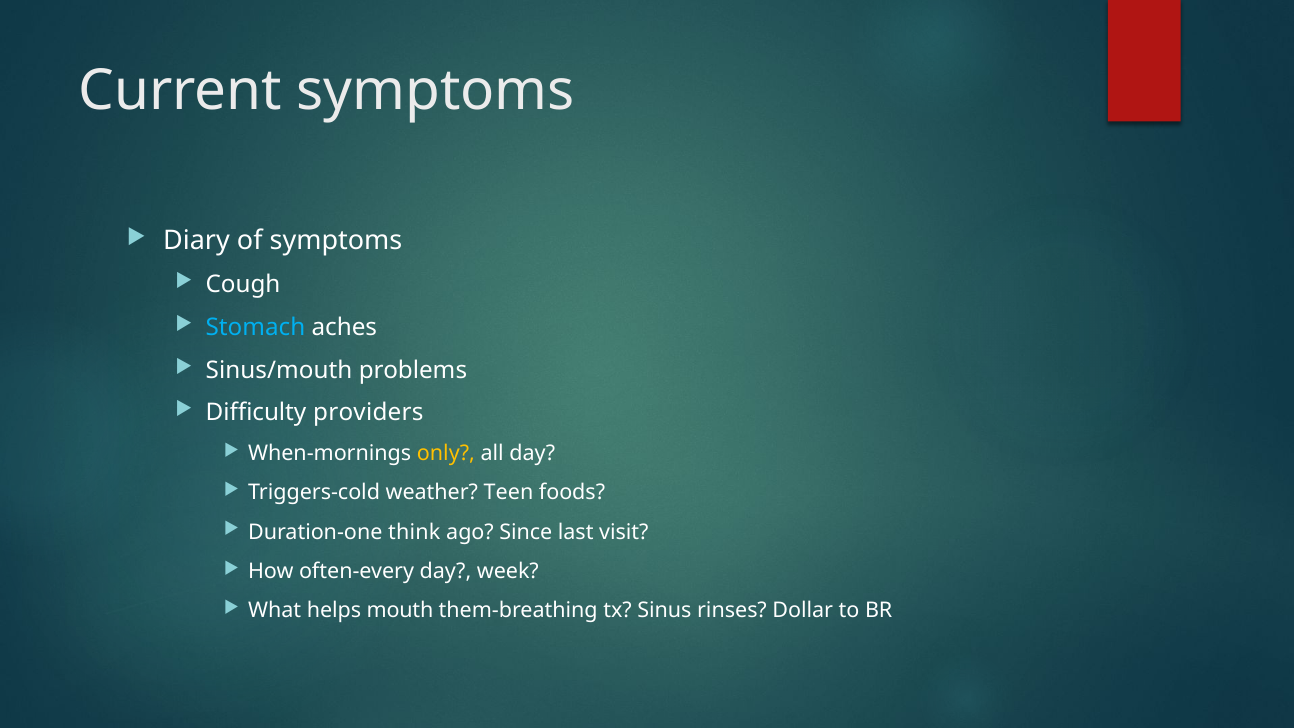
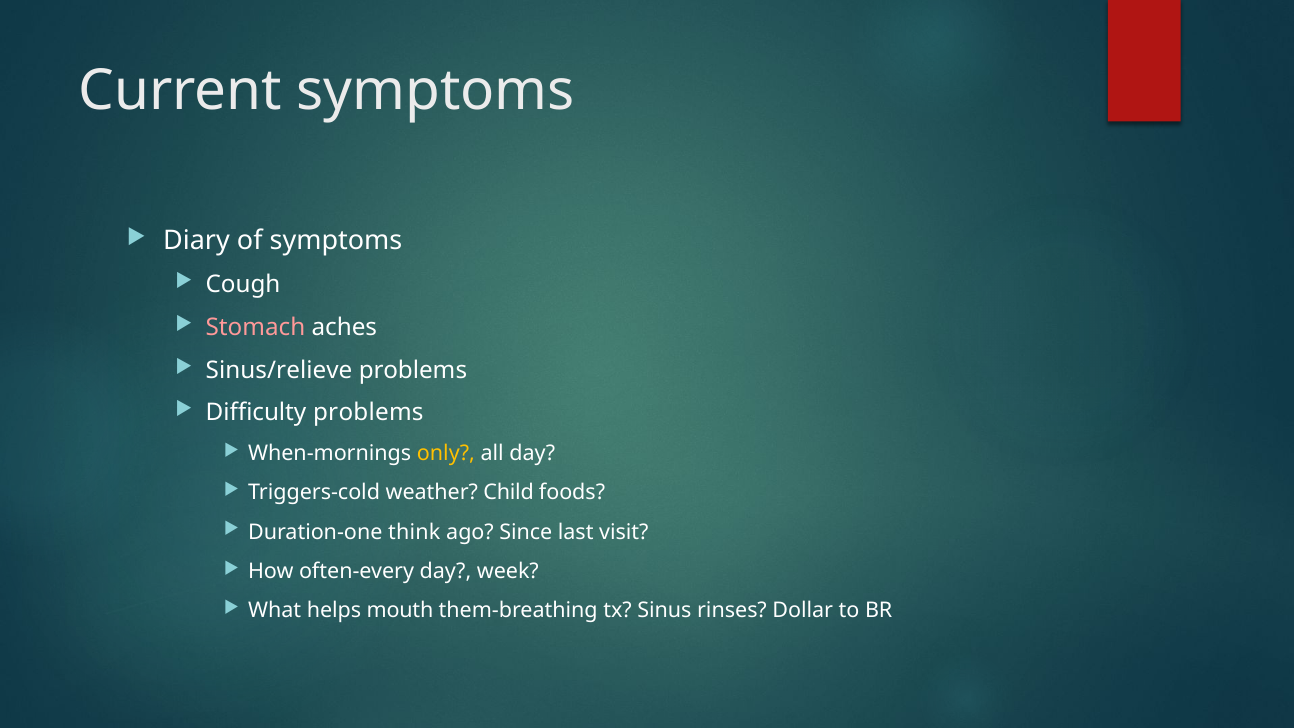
Stomach colour: light blue -> pink
Sinus/mouth: Sinus/mouth -> Sinus/relieve
Difficulty providers: providers -> problems
Teen: Teen -> Child
